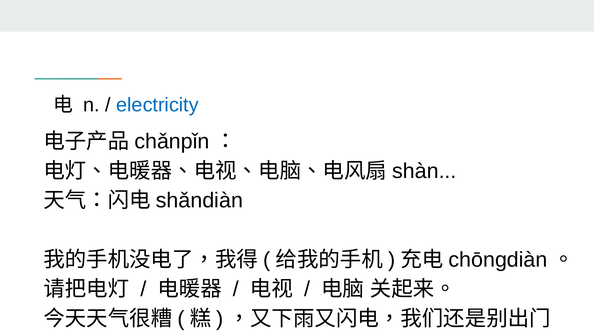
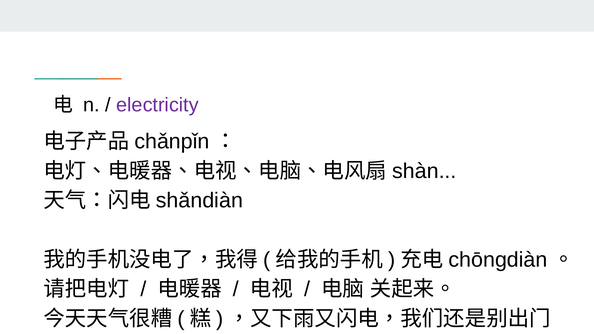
electricity colour: blue -> purple
